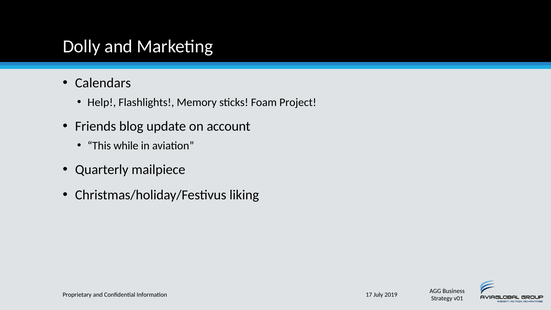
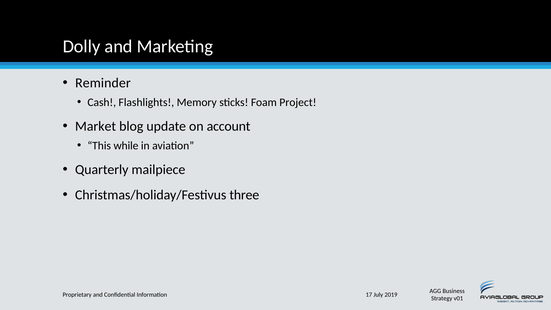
Calendars: Calendars -> Reminder
Help: Help -> Cash
Friends: Friends -> Market
liking: liking -> three
